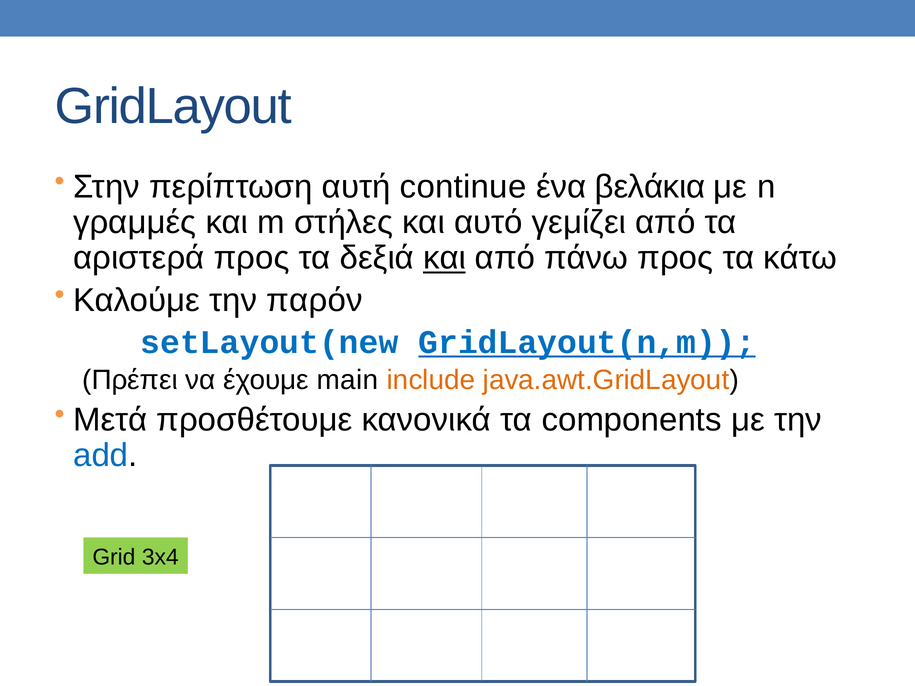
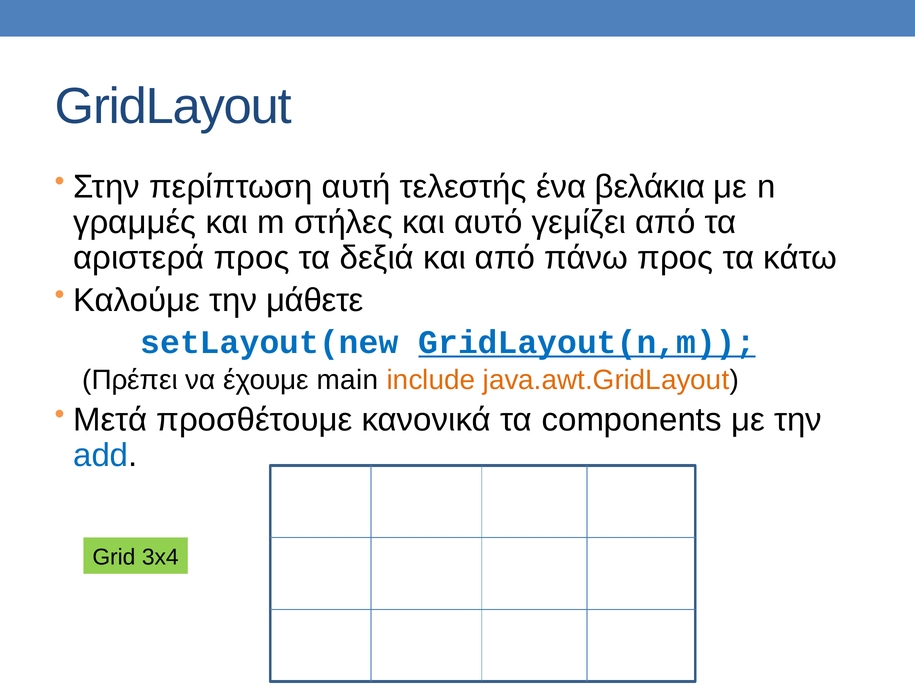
continue: continue -> τελεστής
και at (445, 258) underline: present -> none
παρόν: παρόν -> μάθετε
